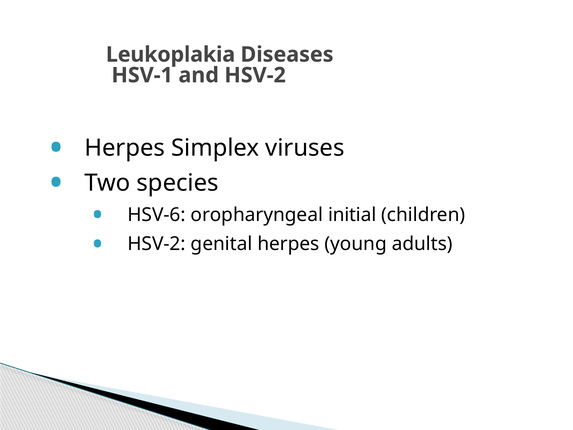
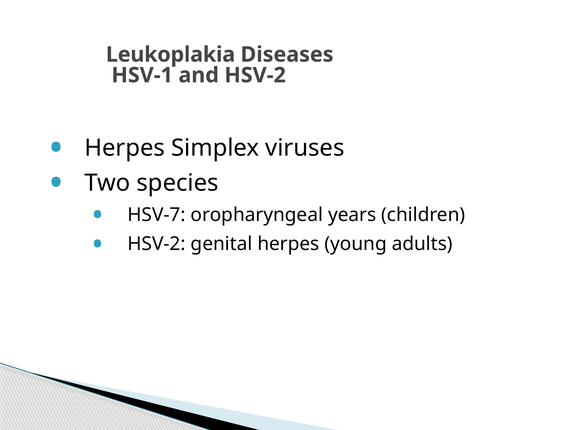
HSV-6: HSV-6 -> HSV-7
initial: initial -> years
